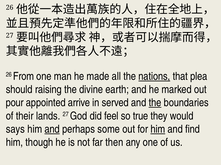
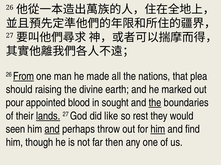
From underline: none -> present
nations underline: present -> none
arrive: arrive -> blood
served: served -> sought
lands underline: none -> present
feel: feel -> like
true: true -> rest
says: says -> seen
some: some -> throw
